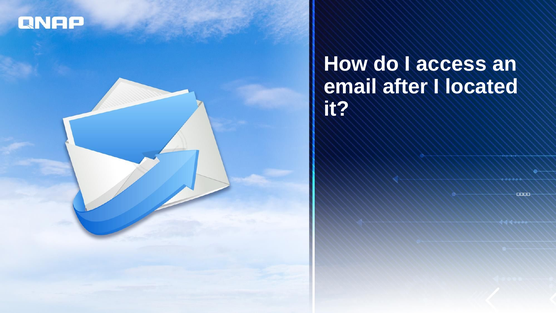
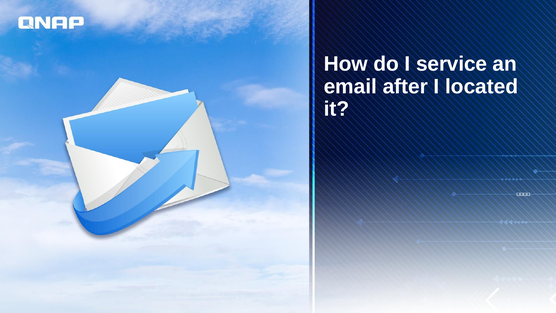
access: access -> service
